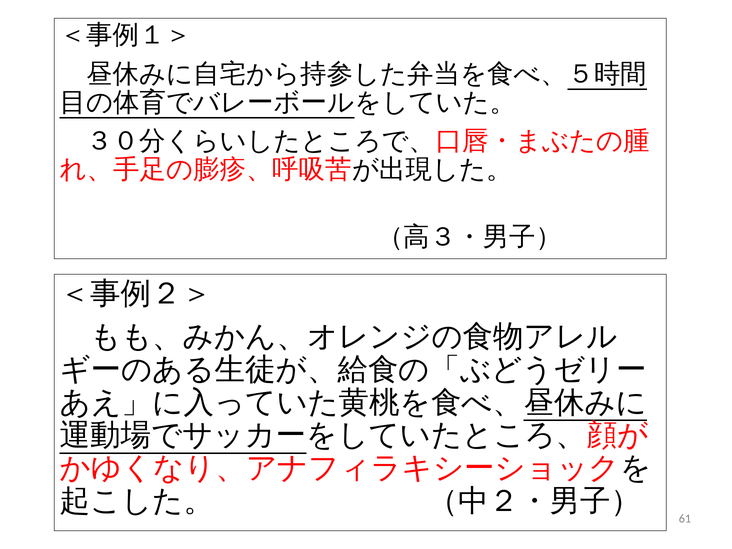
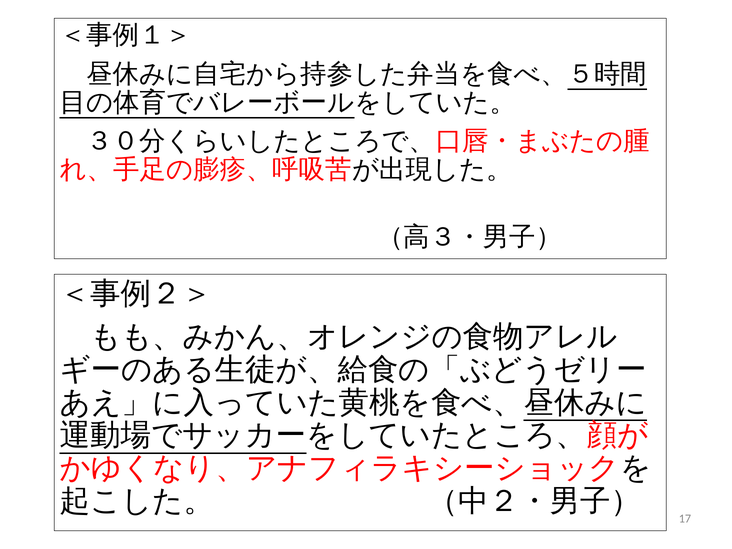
61: 61 -> 17
